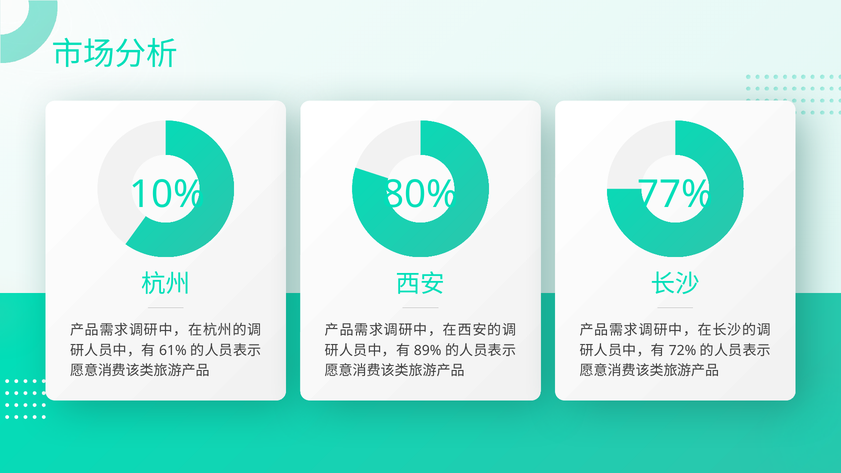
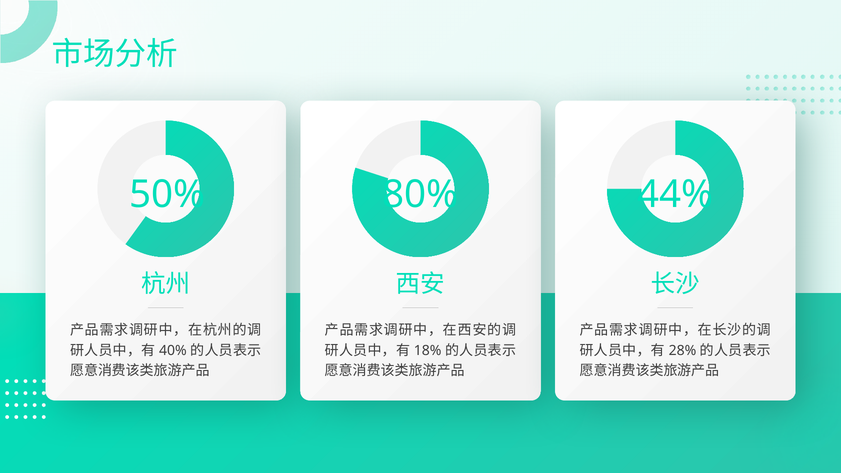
10%: 10% -> 50%
77%: 77% -> 44%
61%: 61% -> 40%
89%: 89% -> 18%
72%: 72% -> 28%
